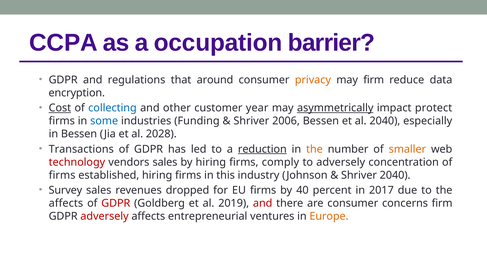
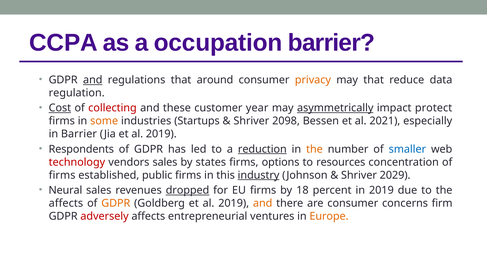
and at (93, 80) underline: none -> present
may firm: firm -> that
encryption: encryption -> regulation
collecting colour: blue -> red
other: other -> these
some colour: blue -> orange
Funding: Funding -> Startups
2006: 2006 -> 2098
al 2040: 2040 -> 2021
in Bessen: Bessen -> Barrier
Jia et al 2028: 2028 -> 2019
Transactions: Transactions -> Respondents
smaller colour: orange -> blue
by hiring: hiring -> states
comply: comply -> options
to adversely: adversely -> resources
established hiring: hiring -> public
industry underline: none -> present
Shriver 2040: 2040 -> 2029
Survey: Survey -> Neural
dropped underline: none -> present
40: 40 -> 18
in 2017: 2017 -> 2019
GDPR at (116, 203) colour: red -> orange
and at (263, 203) colour: red -> orange
